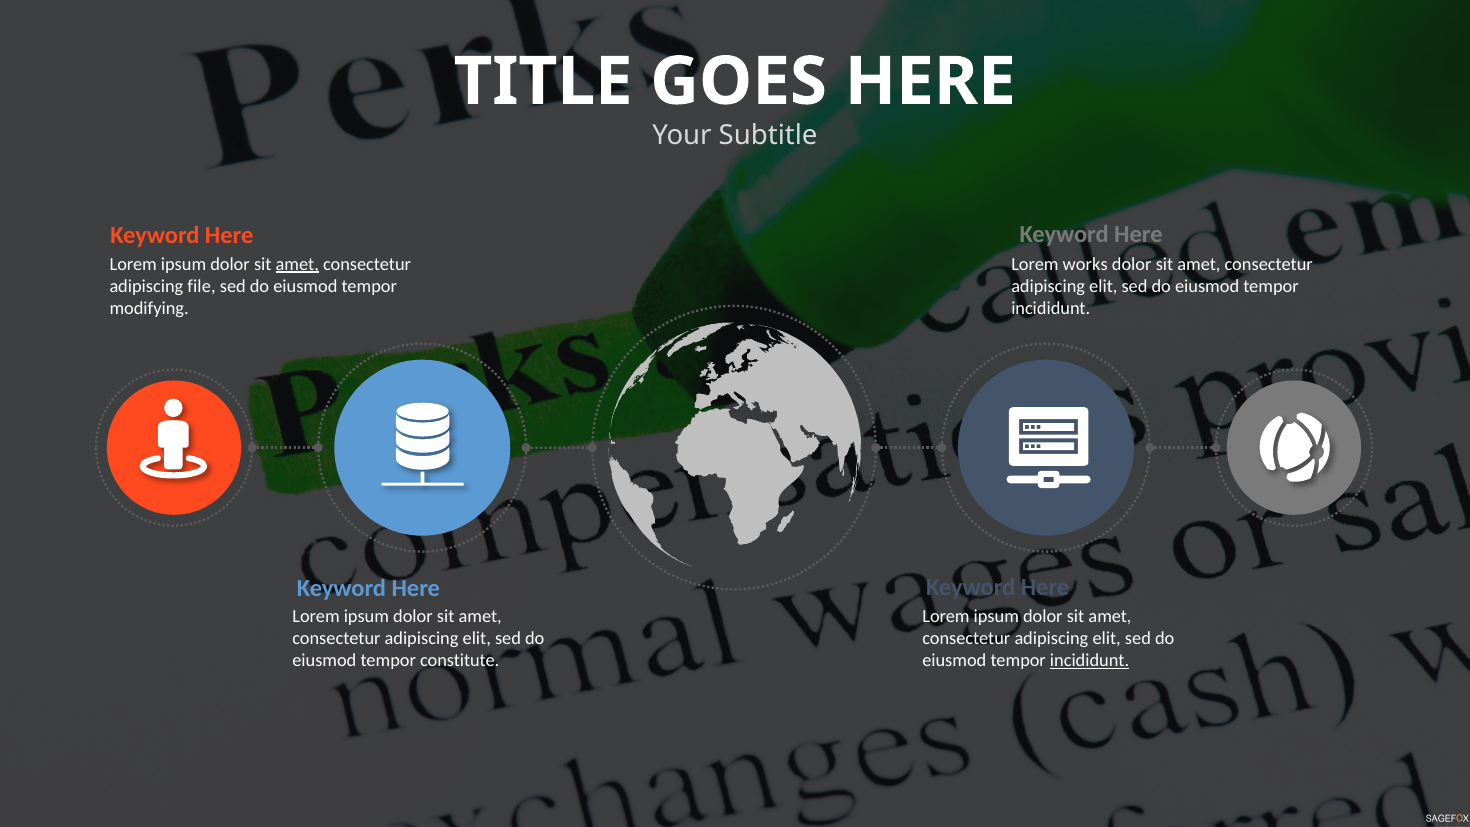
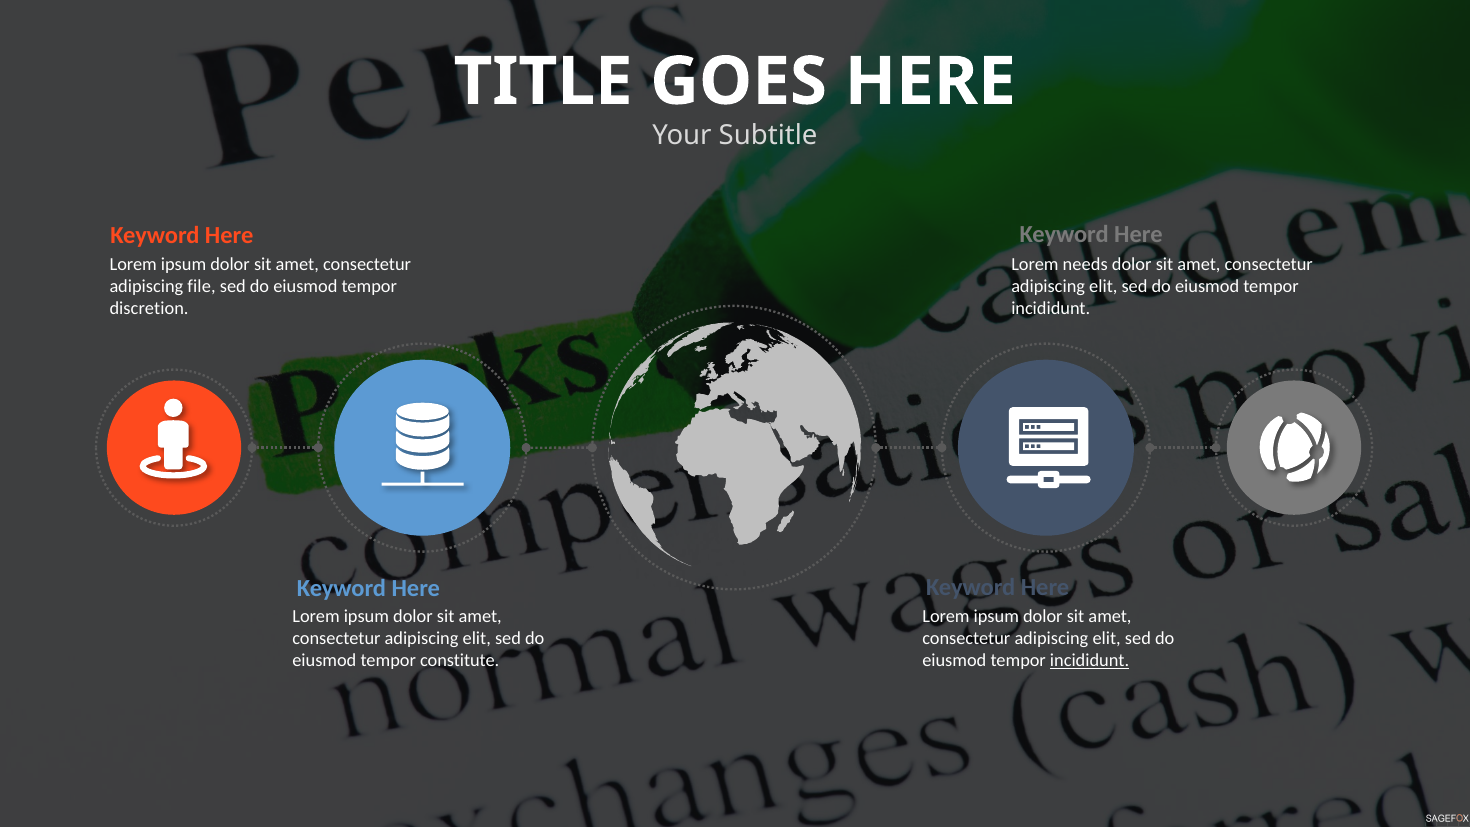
amet at (297, 264) underline: present -> none
works: works -> needs
modifying: modifying -> discretion
